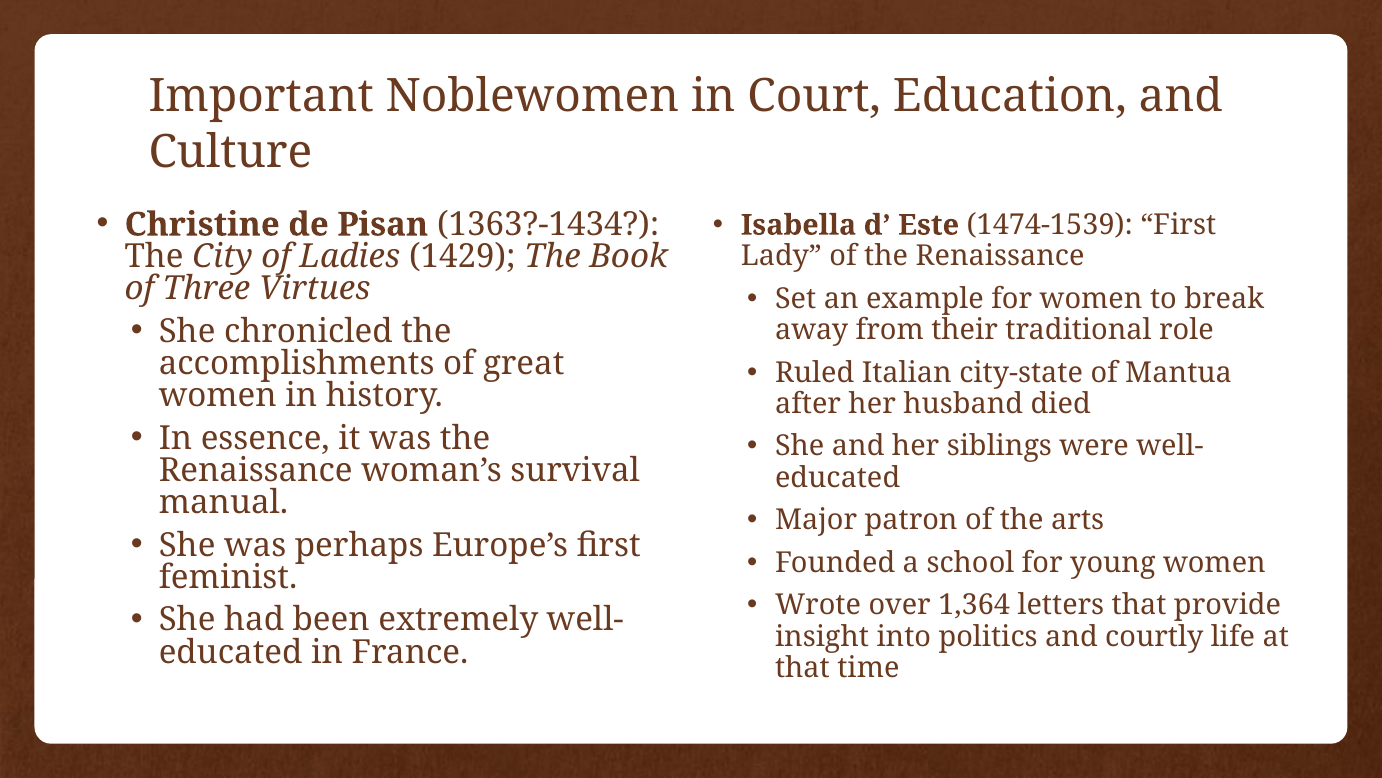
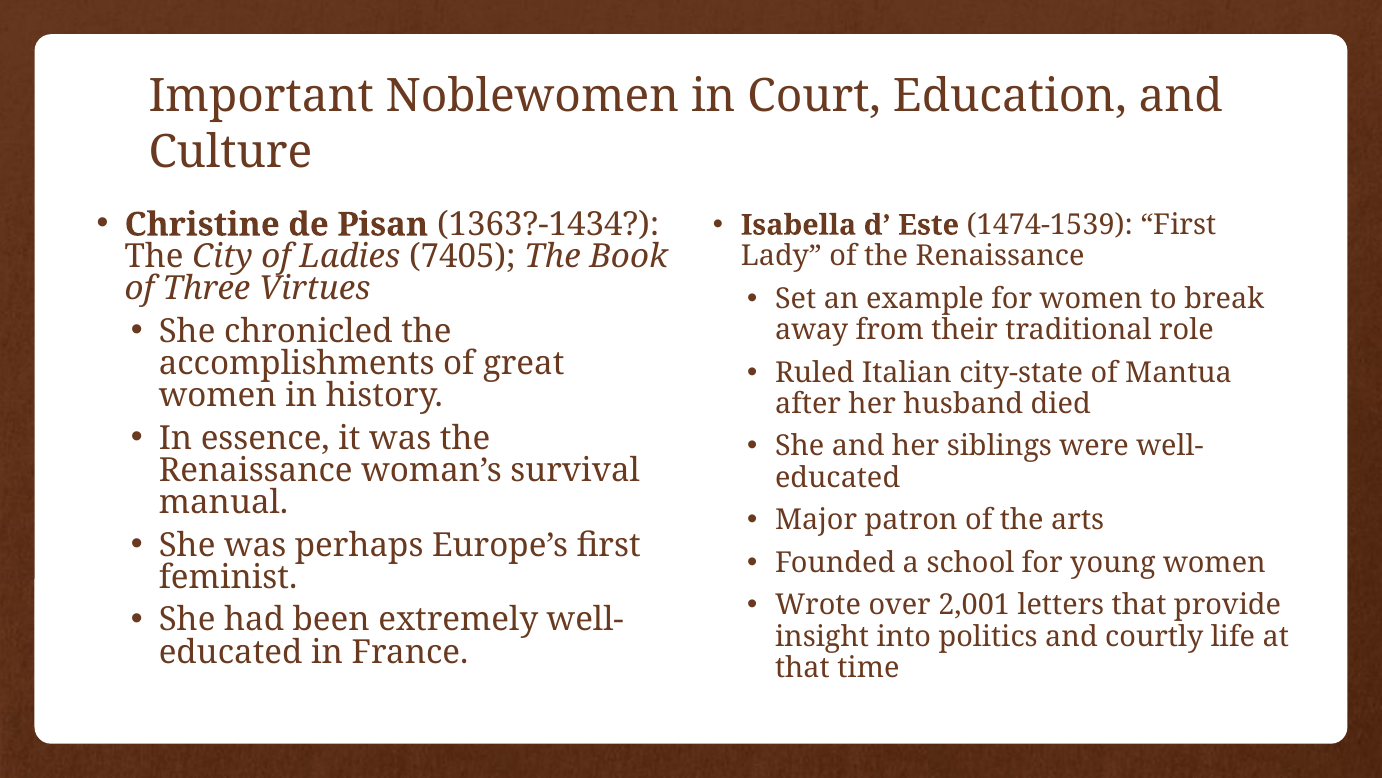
1429: 1429 -> 7405
1,364: 1,364 -> 2,001
